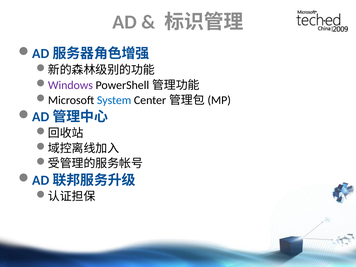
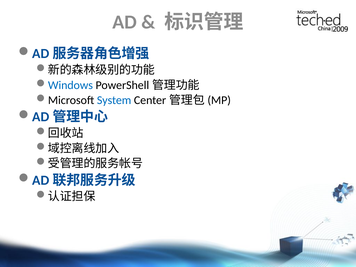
Windows colour: purple -> blue
